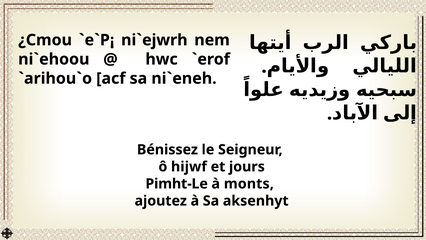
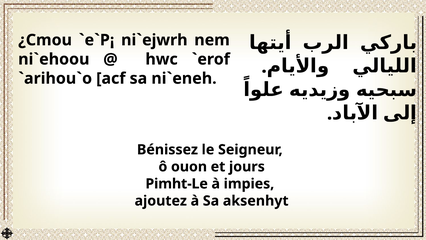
hijwf: hijwf -> ouon
monts: monts -> impies
